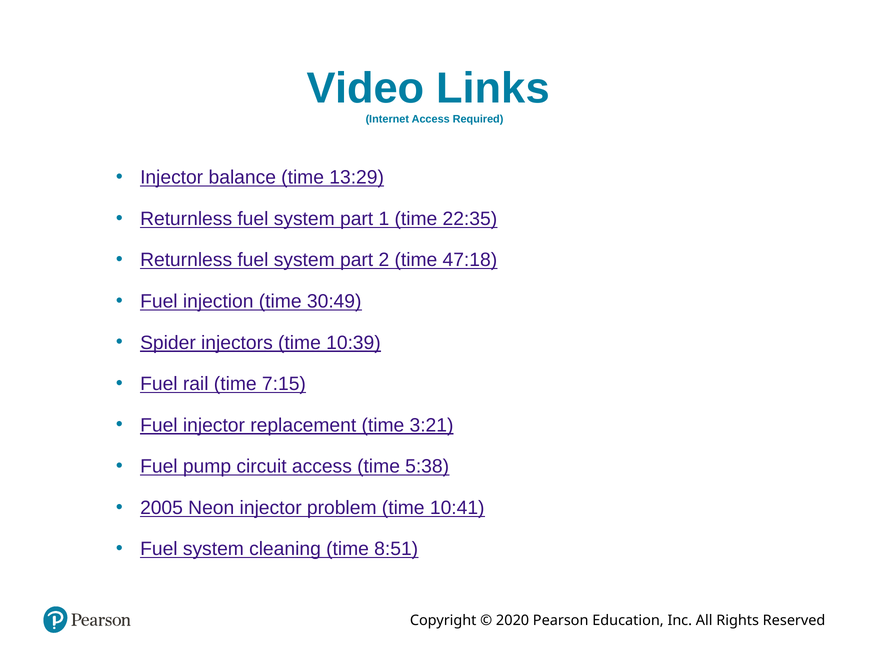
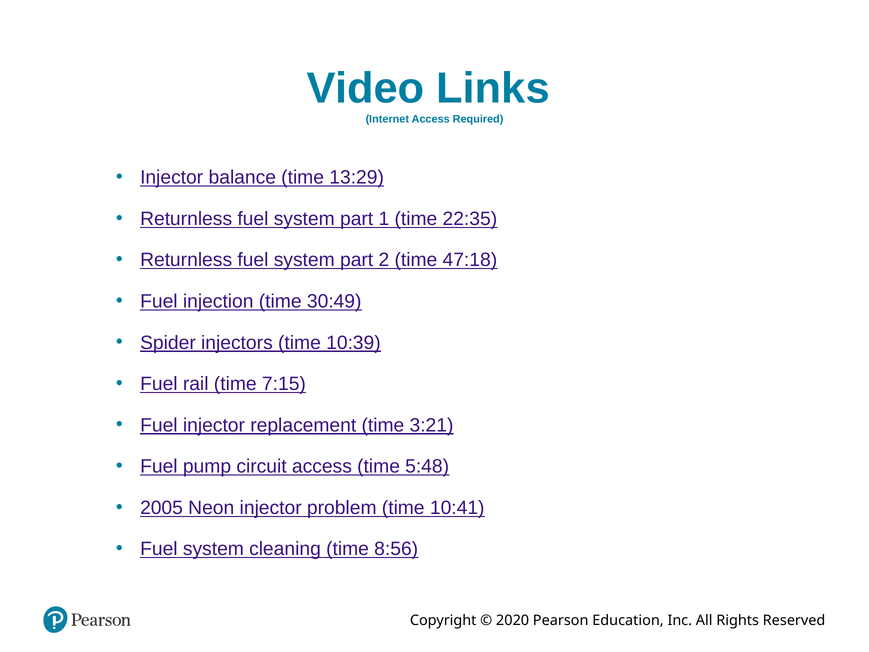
5:38: 5:38 -> 5:48
8:51: 8:51 -> 8:56
